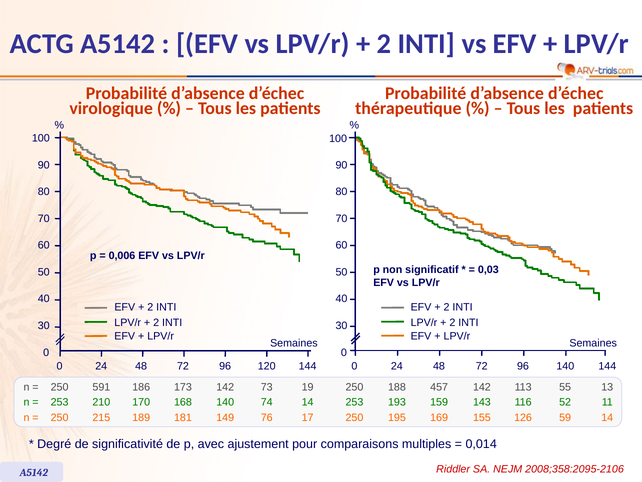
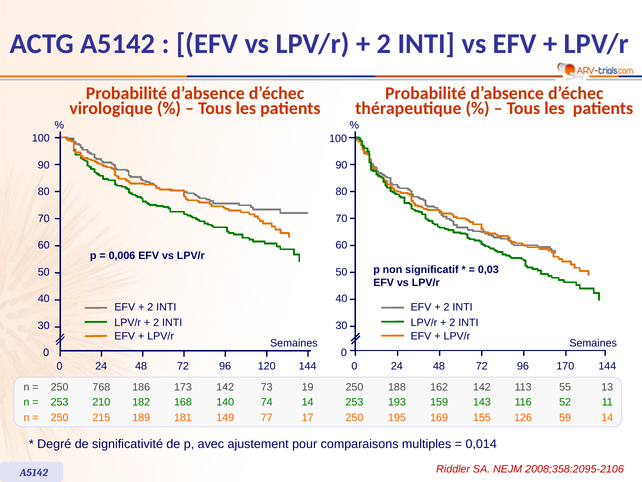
96 140: 140 -> 170
591: 591 -> 768
457: 457 -> 162
170: 170 -> 182
76: 76 -> 77
